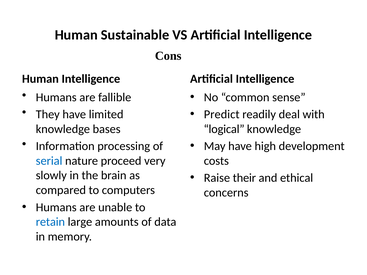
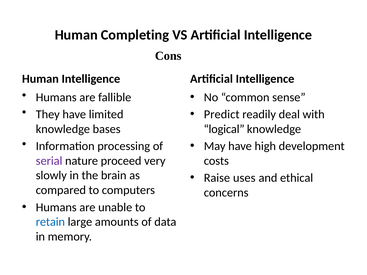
Sustainable: Sustainable -> Completing
serial colour: blue -> purple
their: their -> uses
